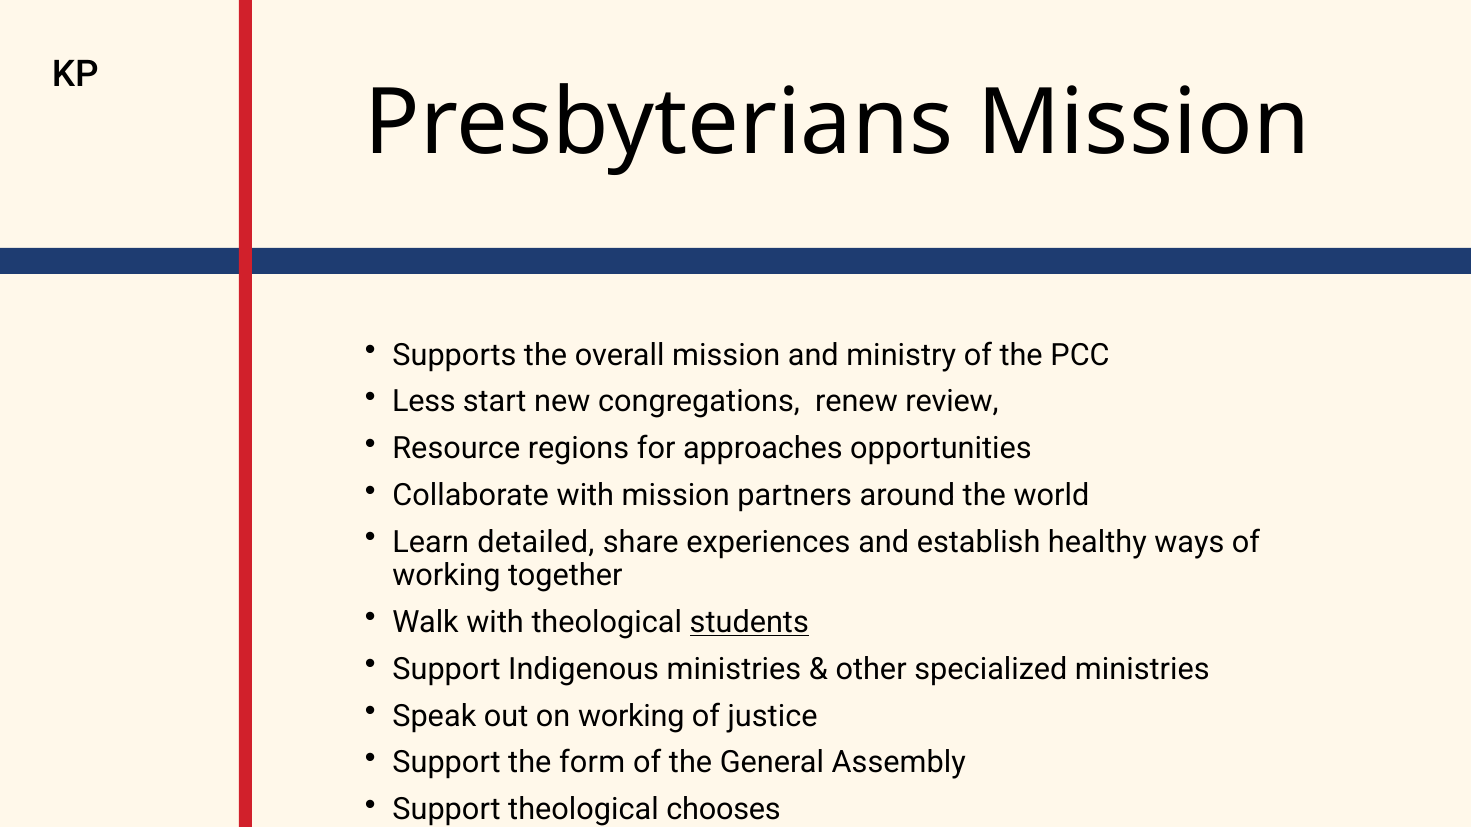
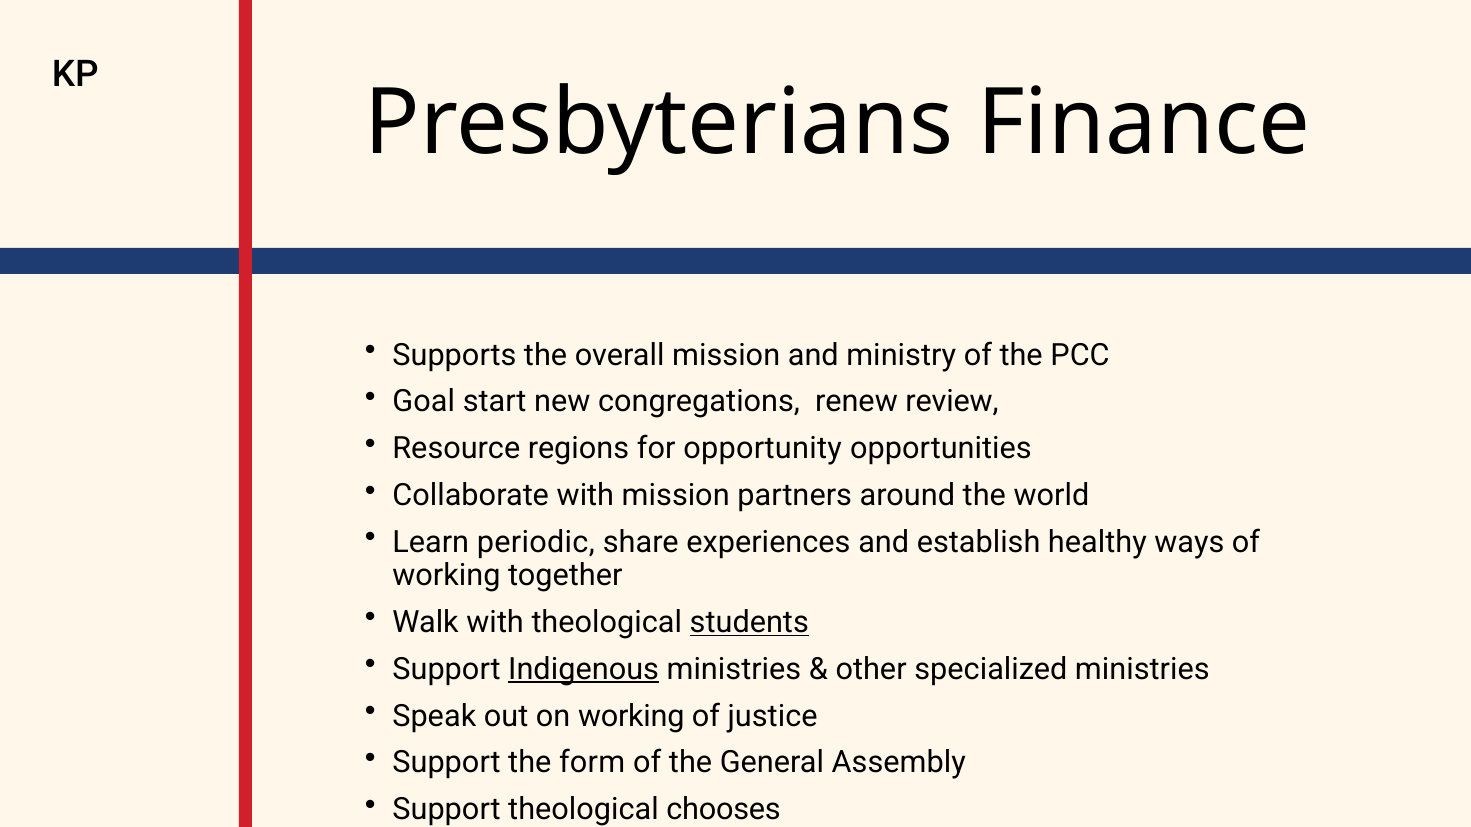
Presbyterians Mission: Mission -> Finance
Less: Less -> Goal
approaches: approaches -> opportunity
detailed: detailed -> periodic
Indigenous underline: none -> present
